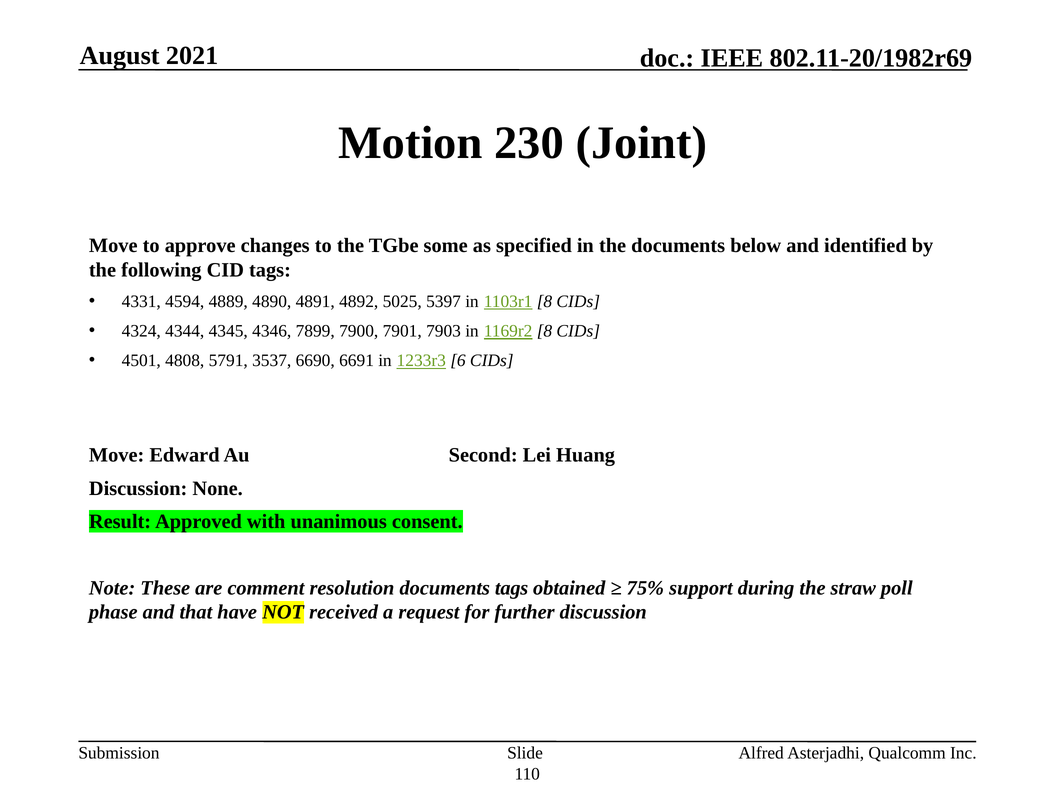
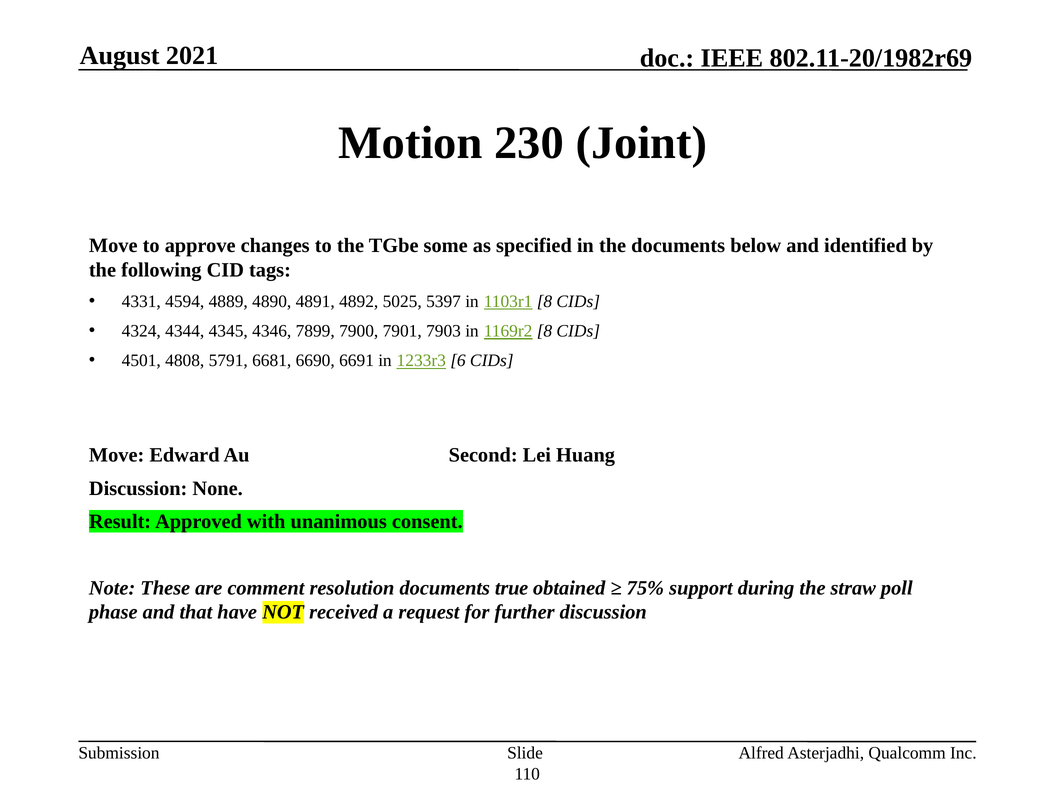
3537: 3537 -> 6681
documents tags: tags -> true
